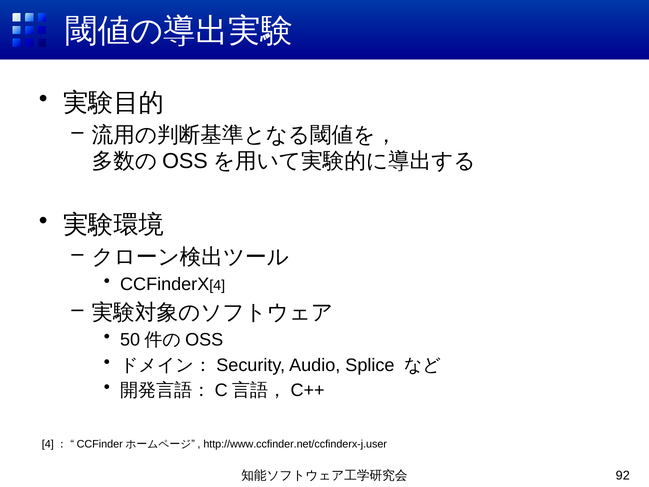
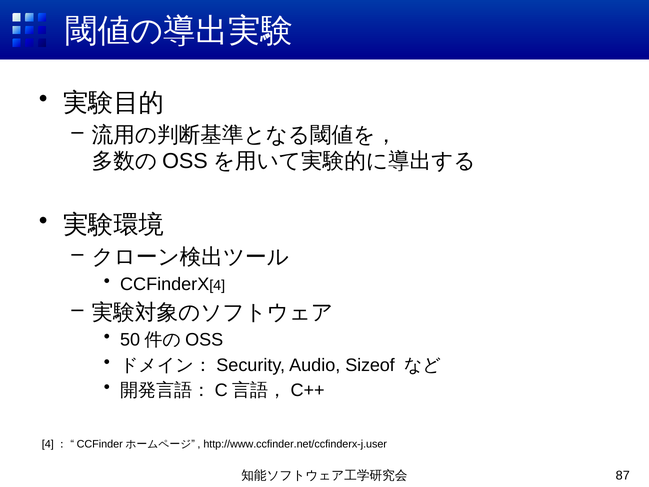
Splice: Splice -> Sizeof
92: 92 -> 87
